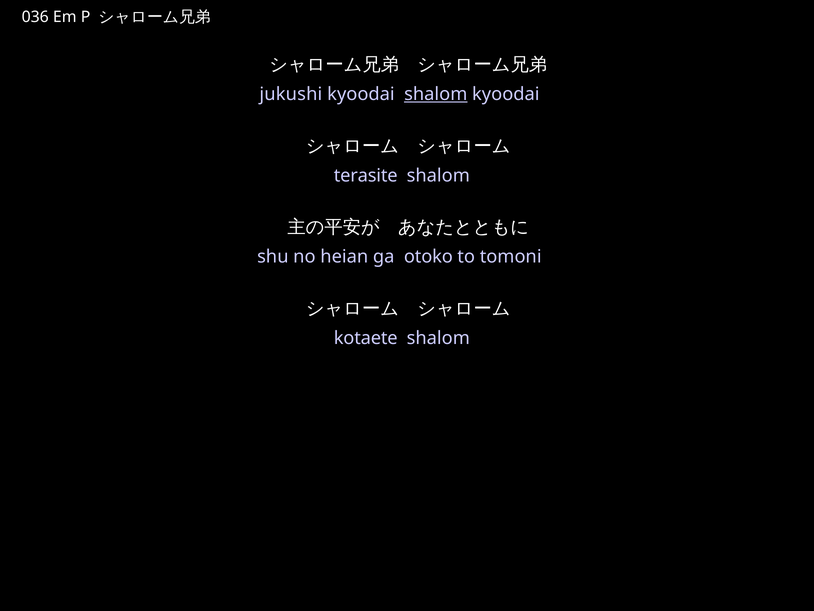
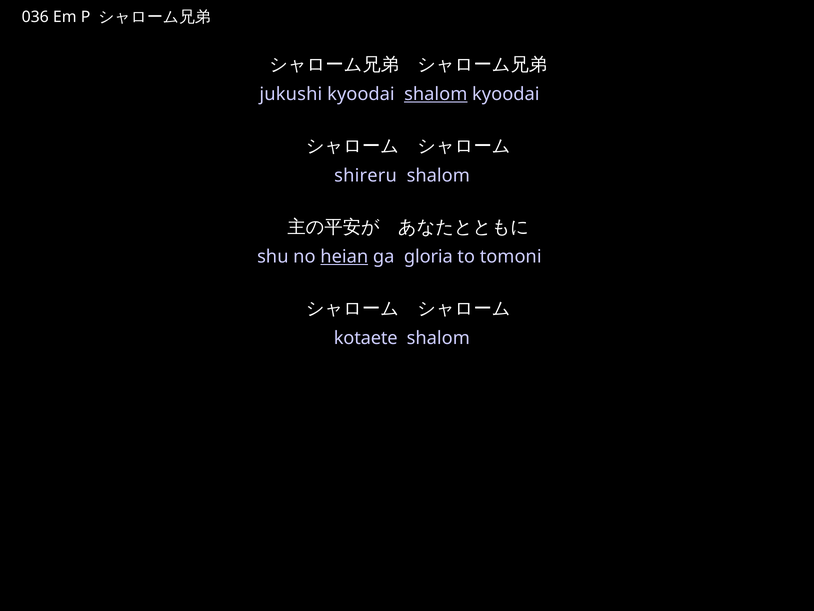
terasite: terasite -> shireru
heian underline: none -> present
otoko: otoko -> gloria
